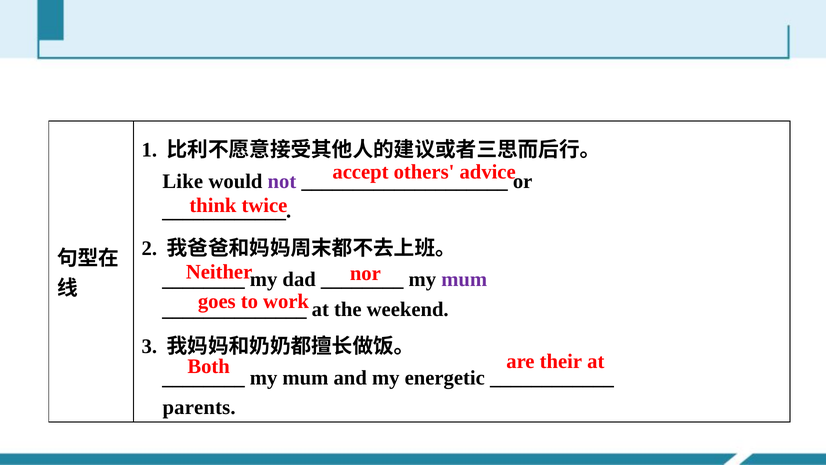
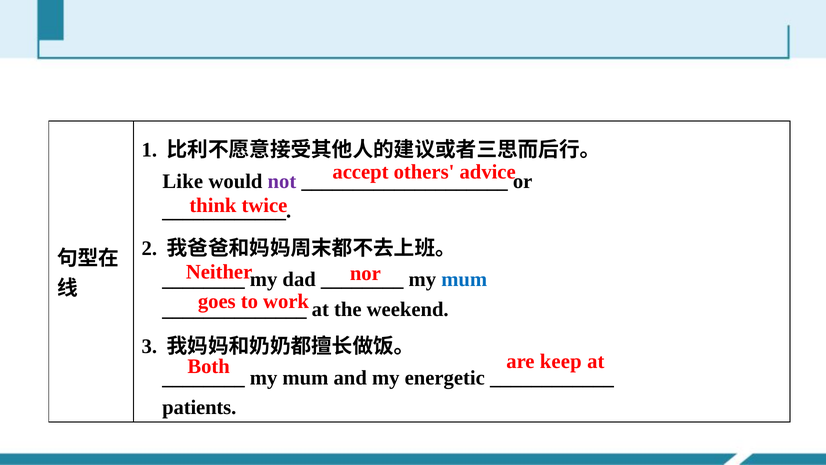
mum at (464, 279) colour: purple -> blue
their: their -> keep
parents: parents -> patients
